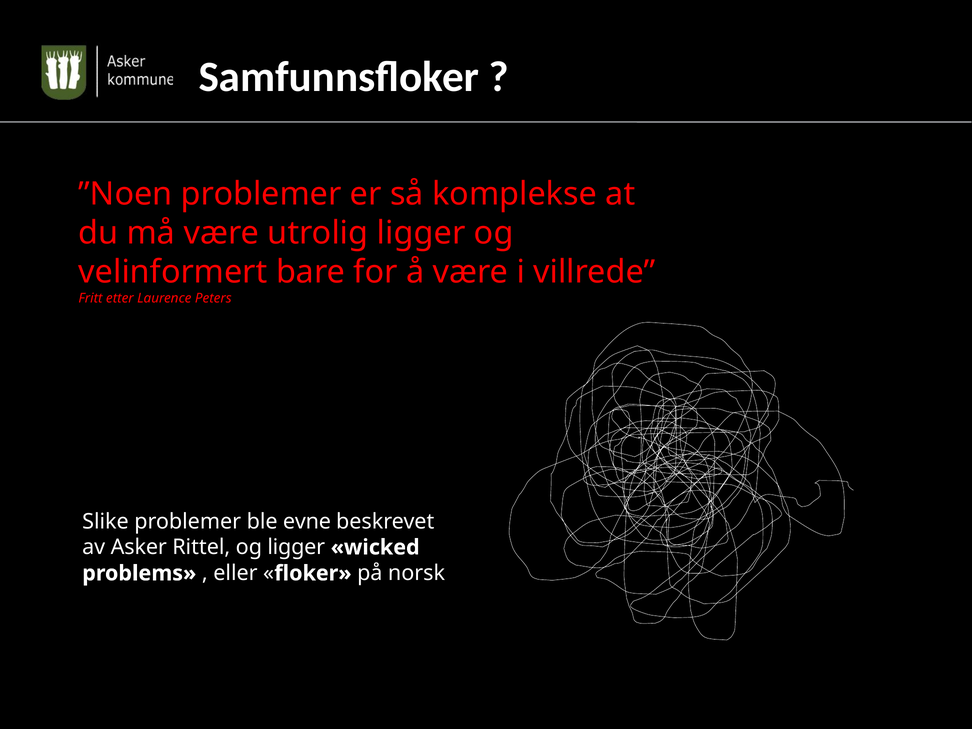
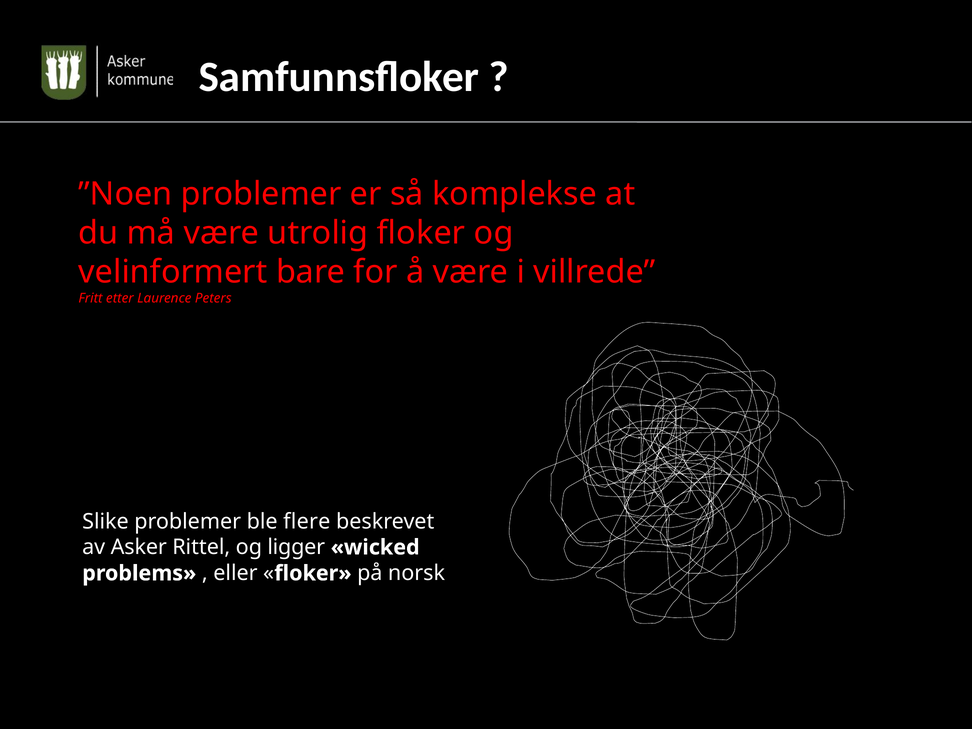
utrolig ligger: ligger -> floker
evne: evne -> flere
